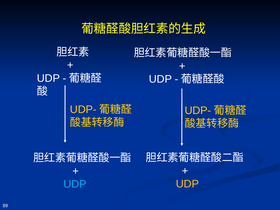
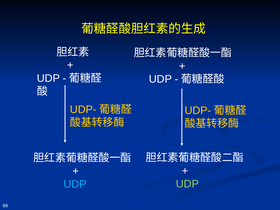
UDP at (187, 184) colour: yellow -> light green
